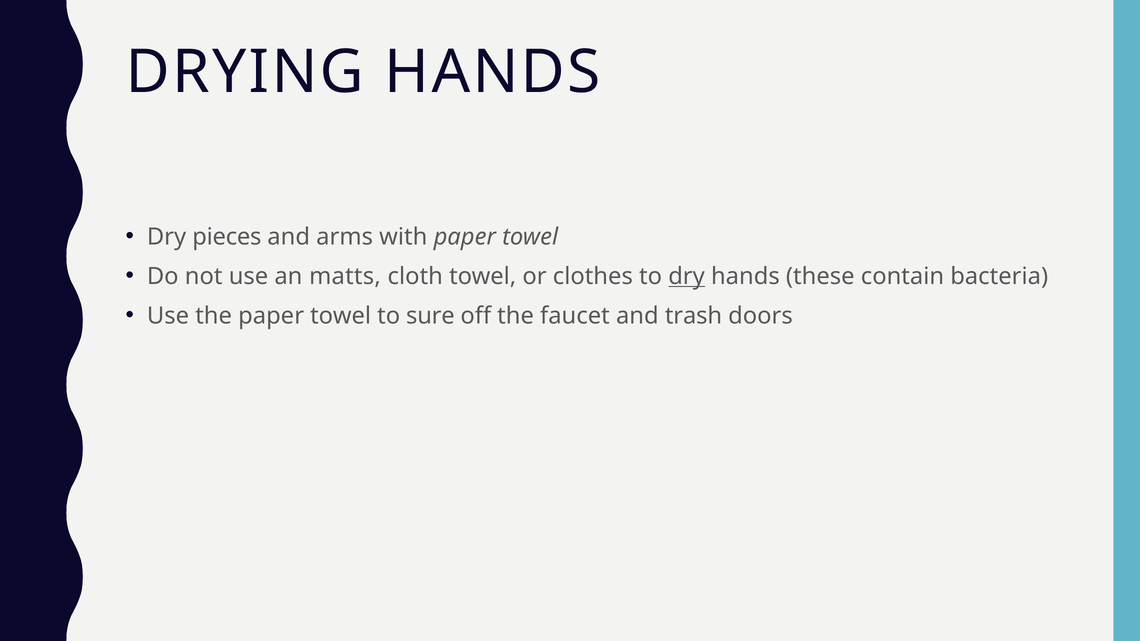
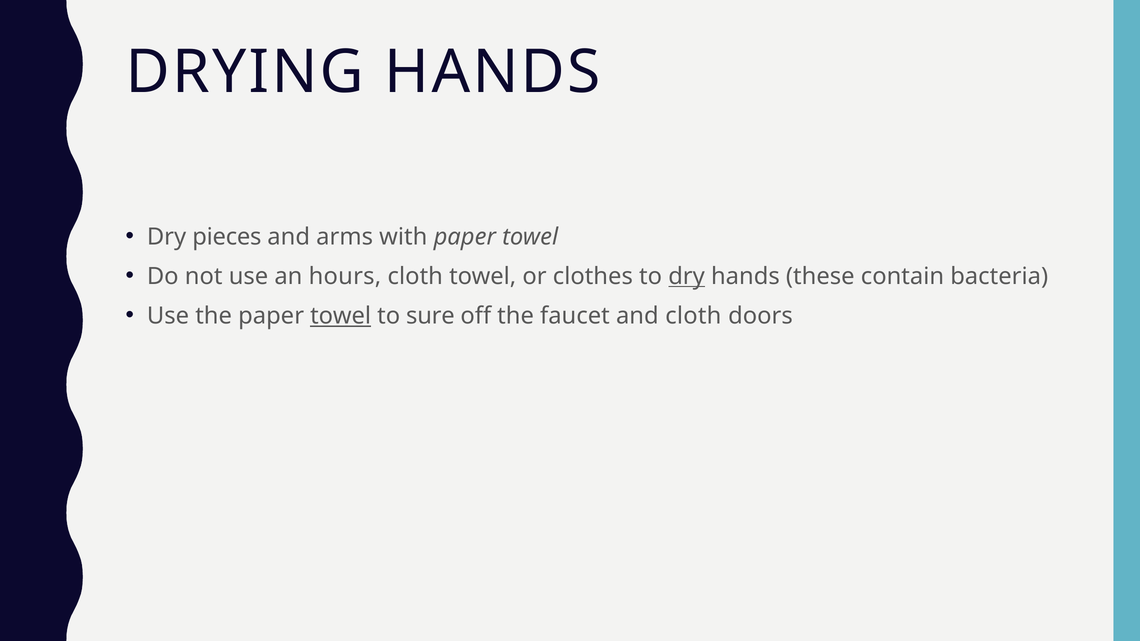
matts: matts -> hours
towel at (341, 316) underline: none -> present
and trash: trash -> cloth
